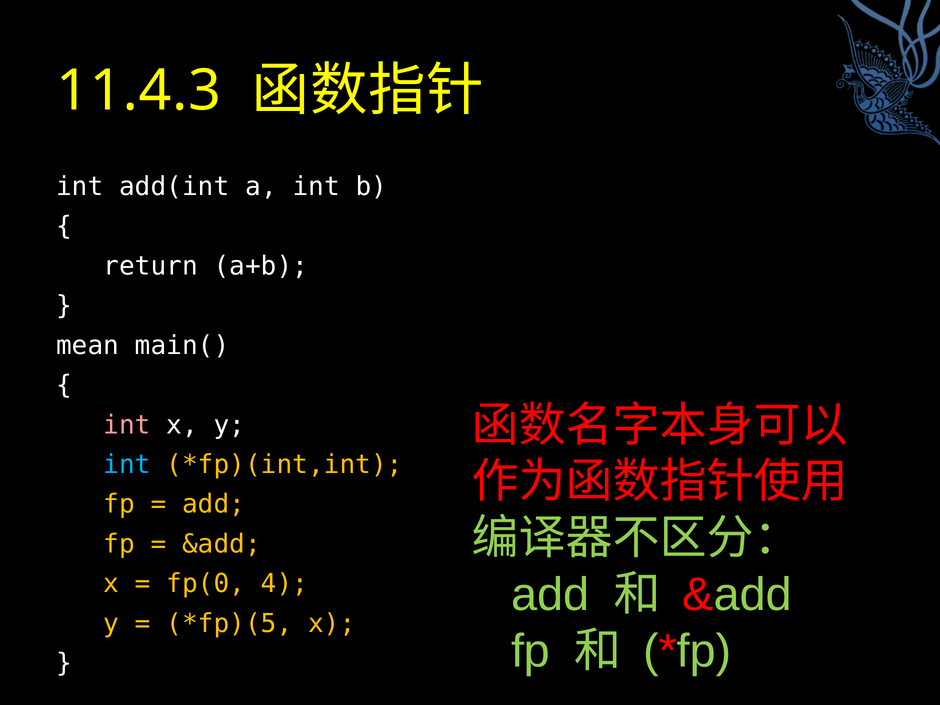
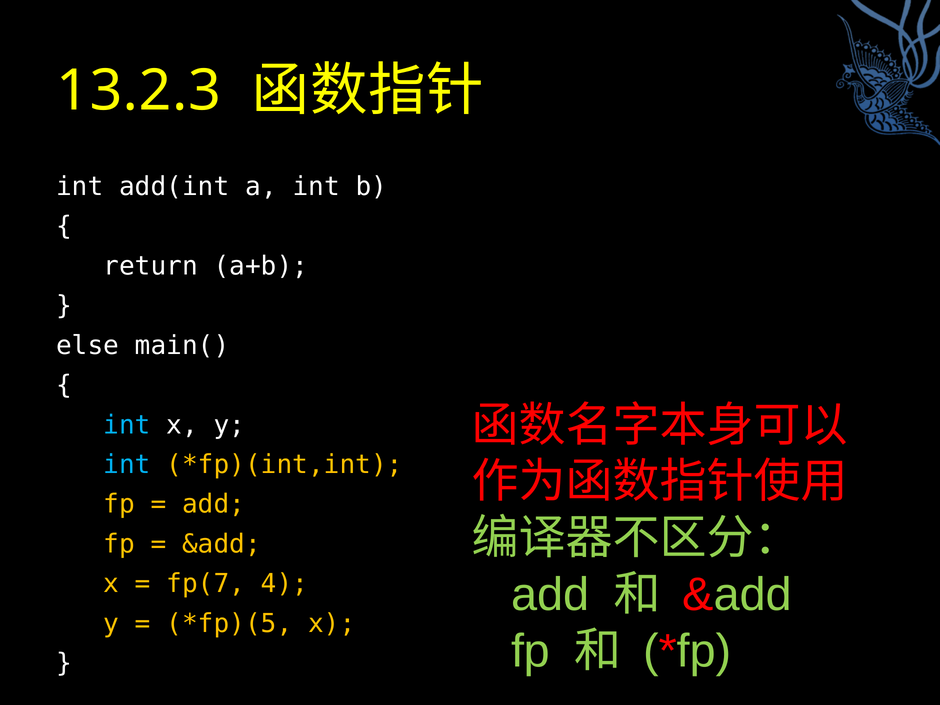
11.4.3: 11.4.3 -> 13.2.3
mean: mean -> else
int at (127, 425) colour: pink -> light blue
fp(0: fp(0 -> fp(7
